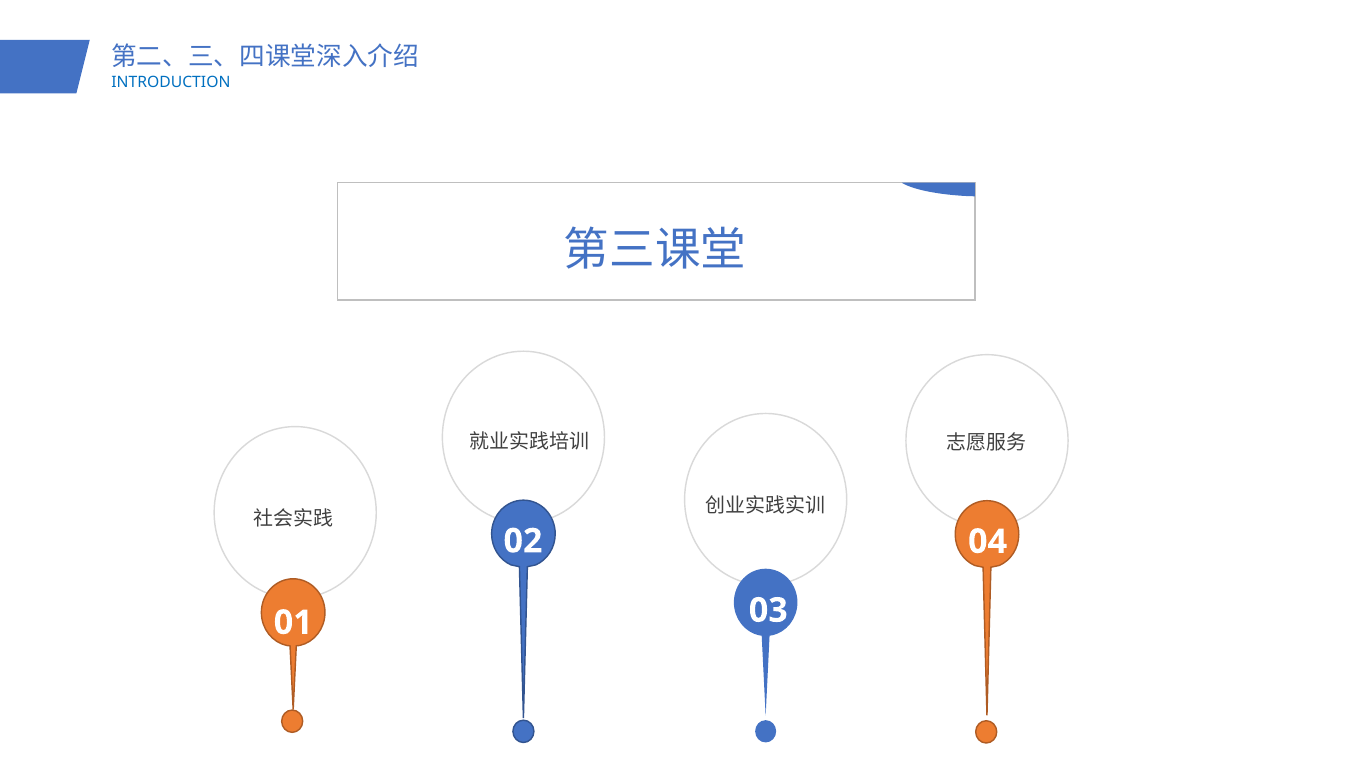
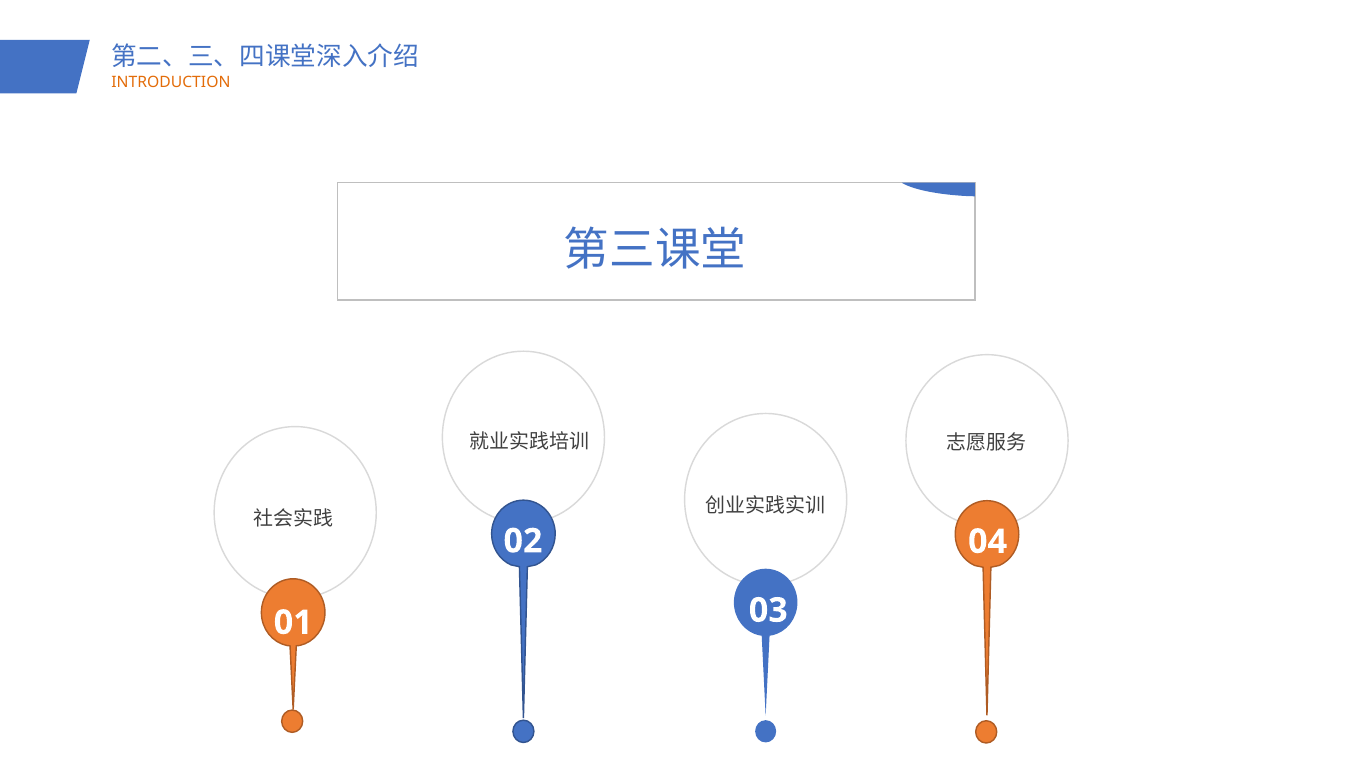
INTRODUCTION colour: blue -> orange
